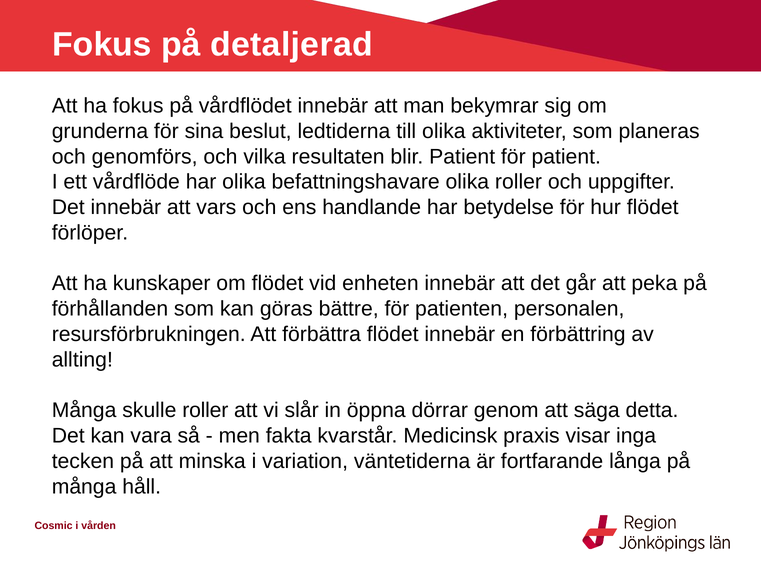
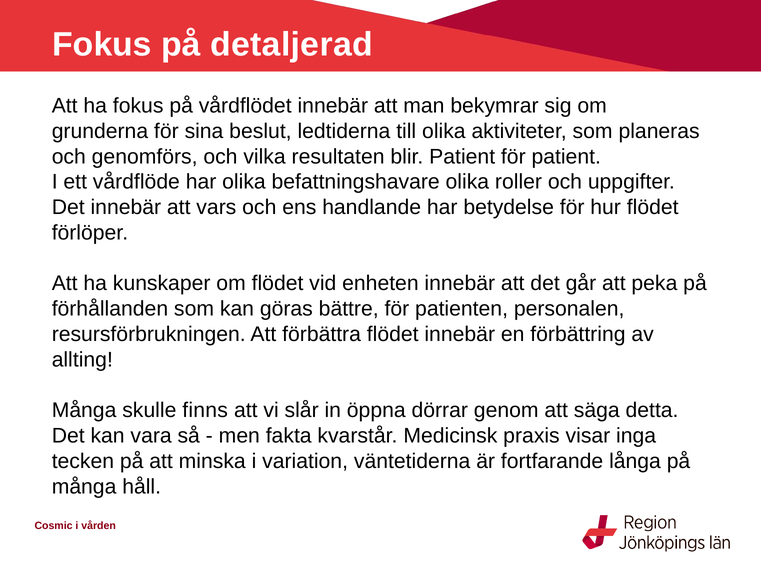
skulle roller: roller -> finns
